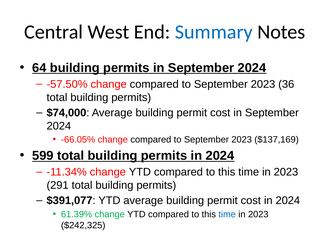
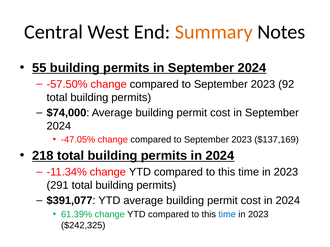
Summary colour: blue -> orange
64: 64 -> 55
36: 36 -> 92
-66.05%: -66.05% -> -47.05%
599: 599 -> 218
